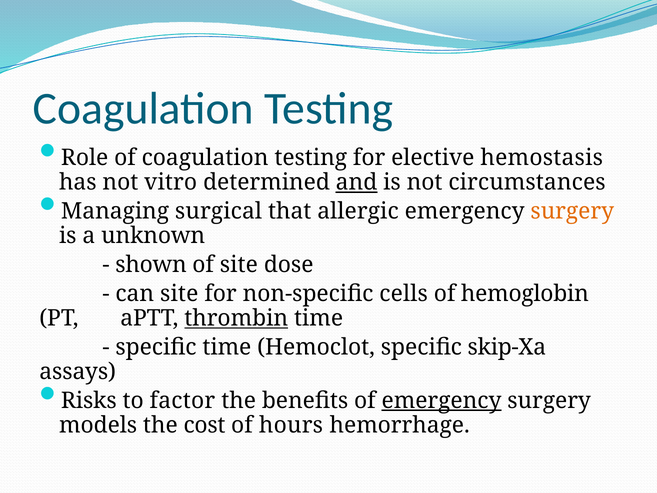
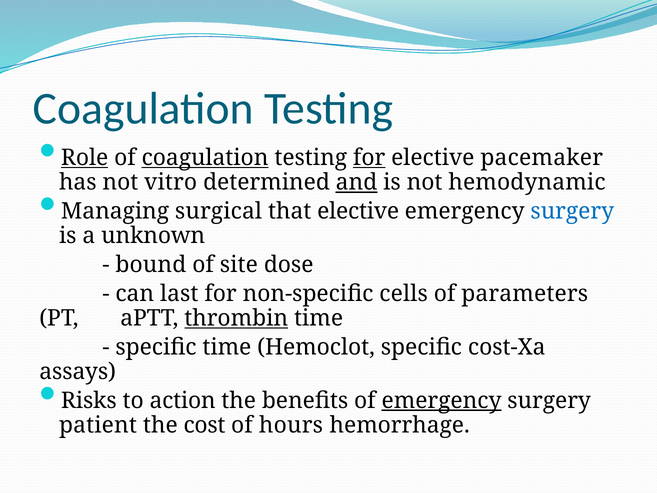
Role underline: none -> present
coagulation at (205, 158) underline: none -> present
for at (369, 158) underline: none -> present
hemostasis: hemostasis -> pacemaker
circumstances: circumstances -> hemodynamic
that allergic: allergic -> elective
surgery at (572, 211) colour: orange -> blue
shown: shown -> bound
can site: site -> last
hemoglobin: hemoglobin -> parameters
skip-Xa: skip-Xa -> cost-Xa
factor: factor -> action
models: models -> patient
